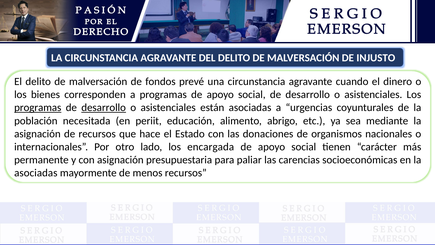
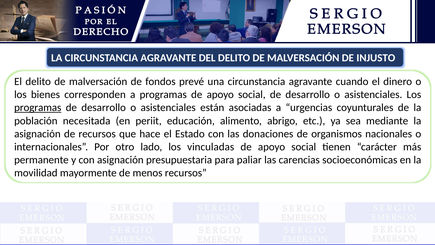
desarrollo at (104, 108) underline: present -> none
encargada: encargada -> vinculadas
asociadas at (36, 173): asociadas -> movilidad
